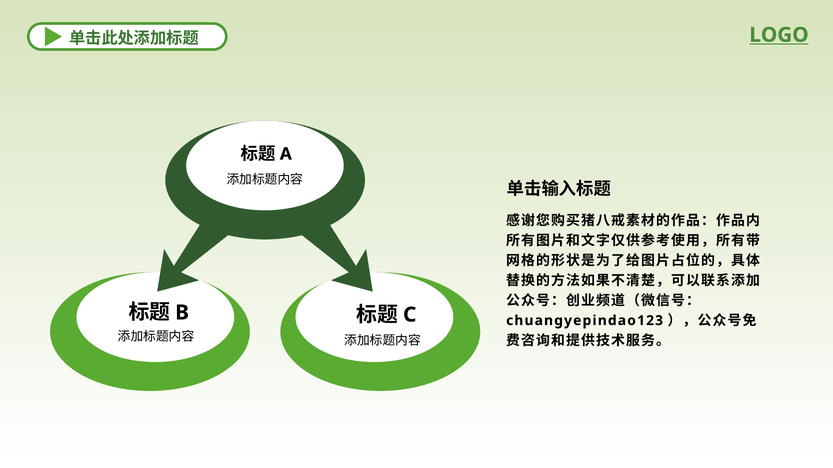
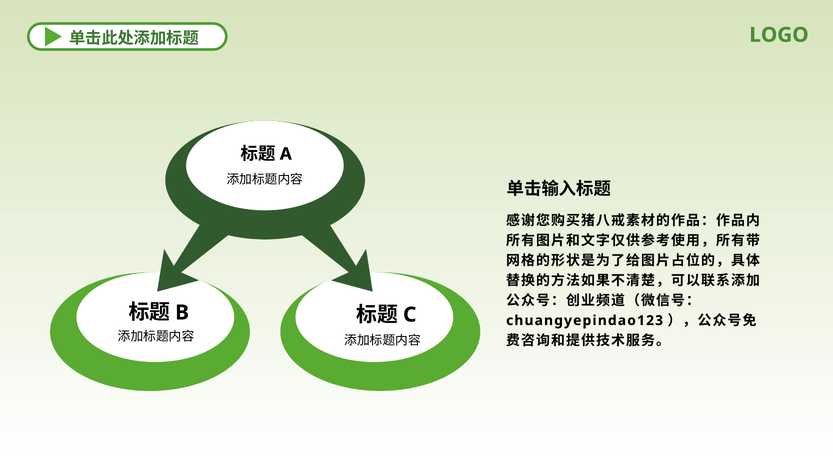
LOGO underline: present -> none
